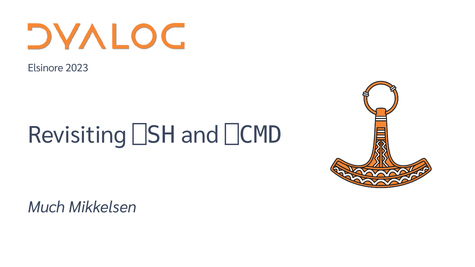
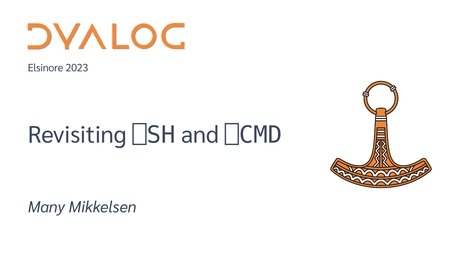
Much: Much -> Many
